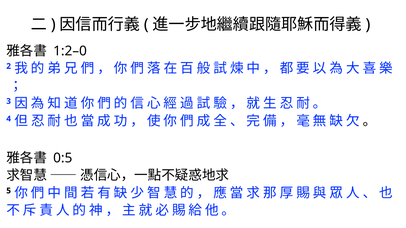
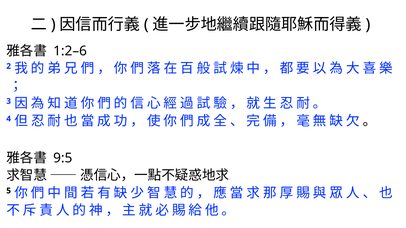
1:2–0: 1:2–0 -> 1:2–6
0:5: 0:5 -> 9:5
